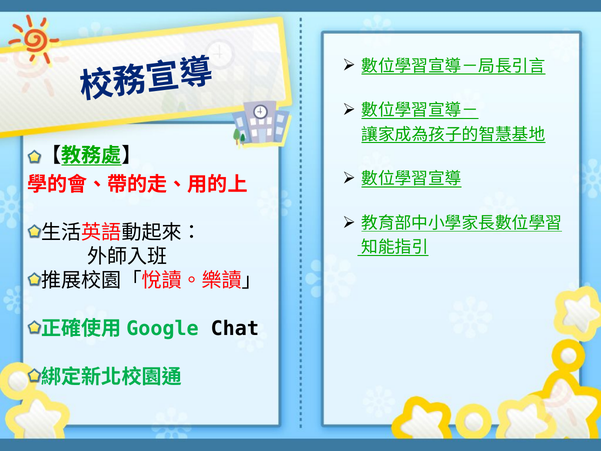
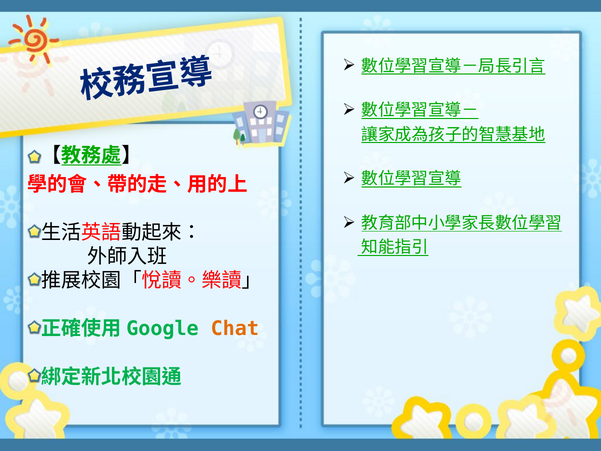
Chat colour: black -> orange
